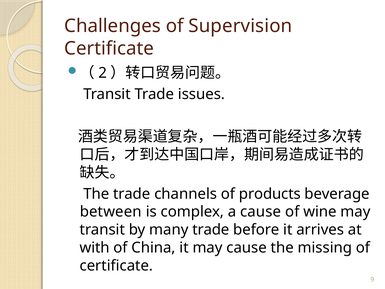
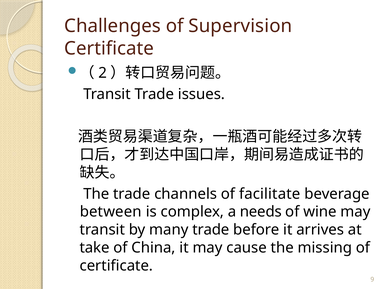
products: products -> facilitate
a cause: cause -> needs
with: with -> take
